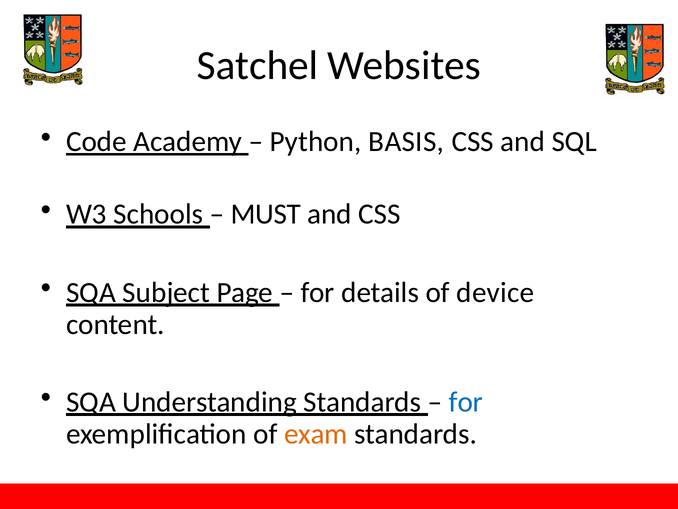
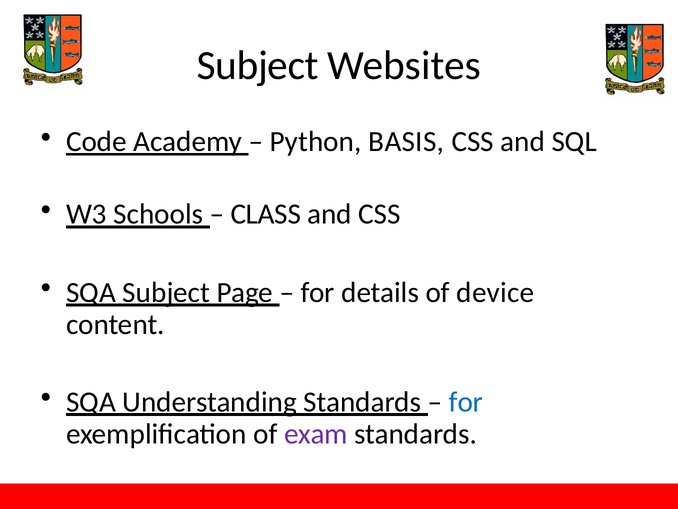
Satchel at (257, 66): Satchel -> Subject
MUST: MUST -> CLASS
exam colour: orange -> purple
